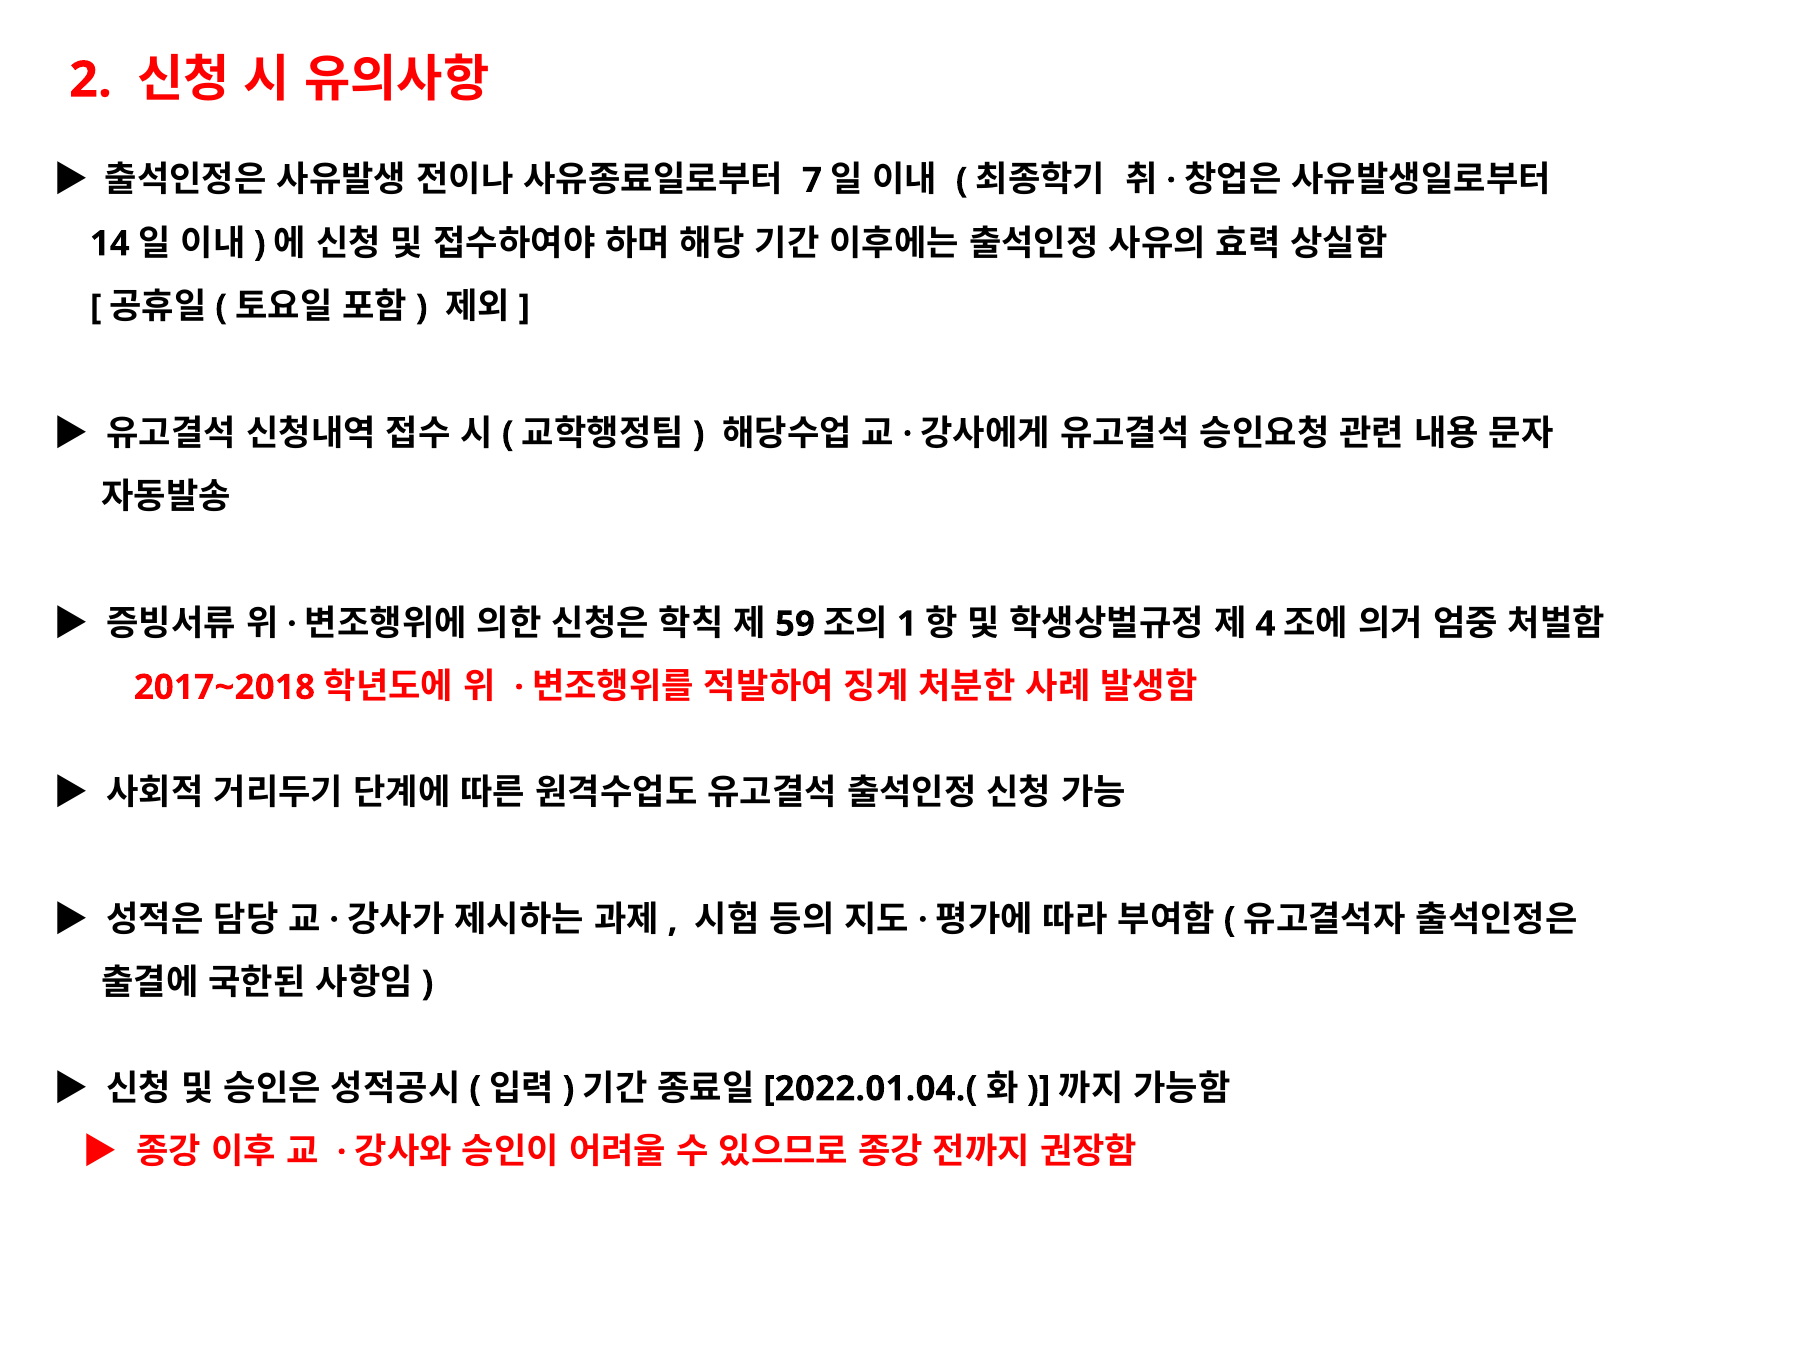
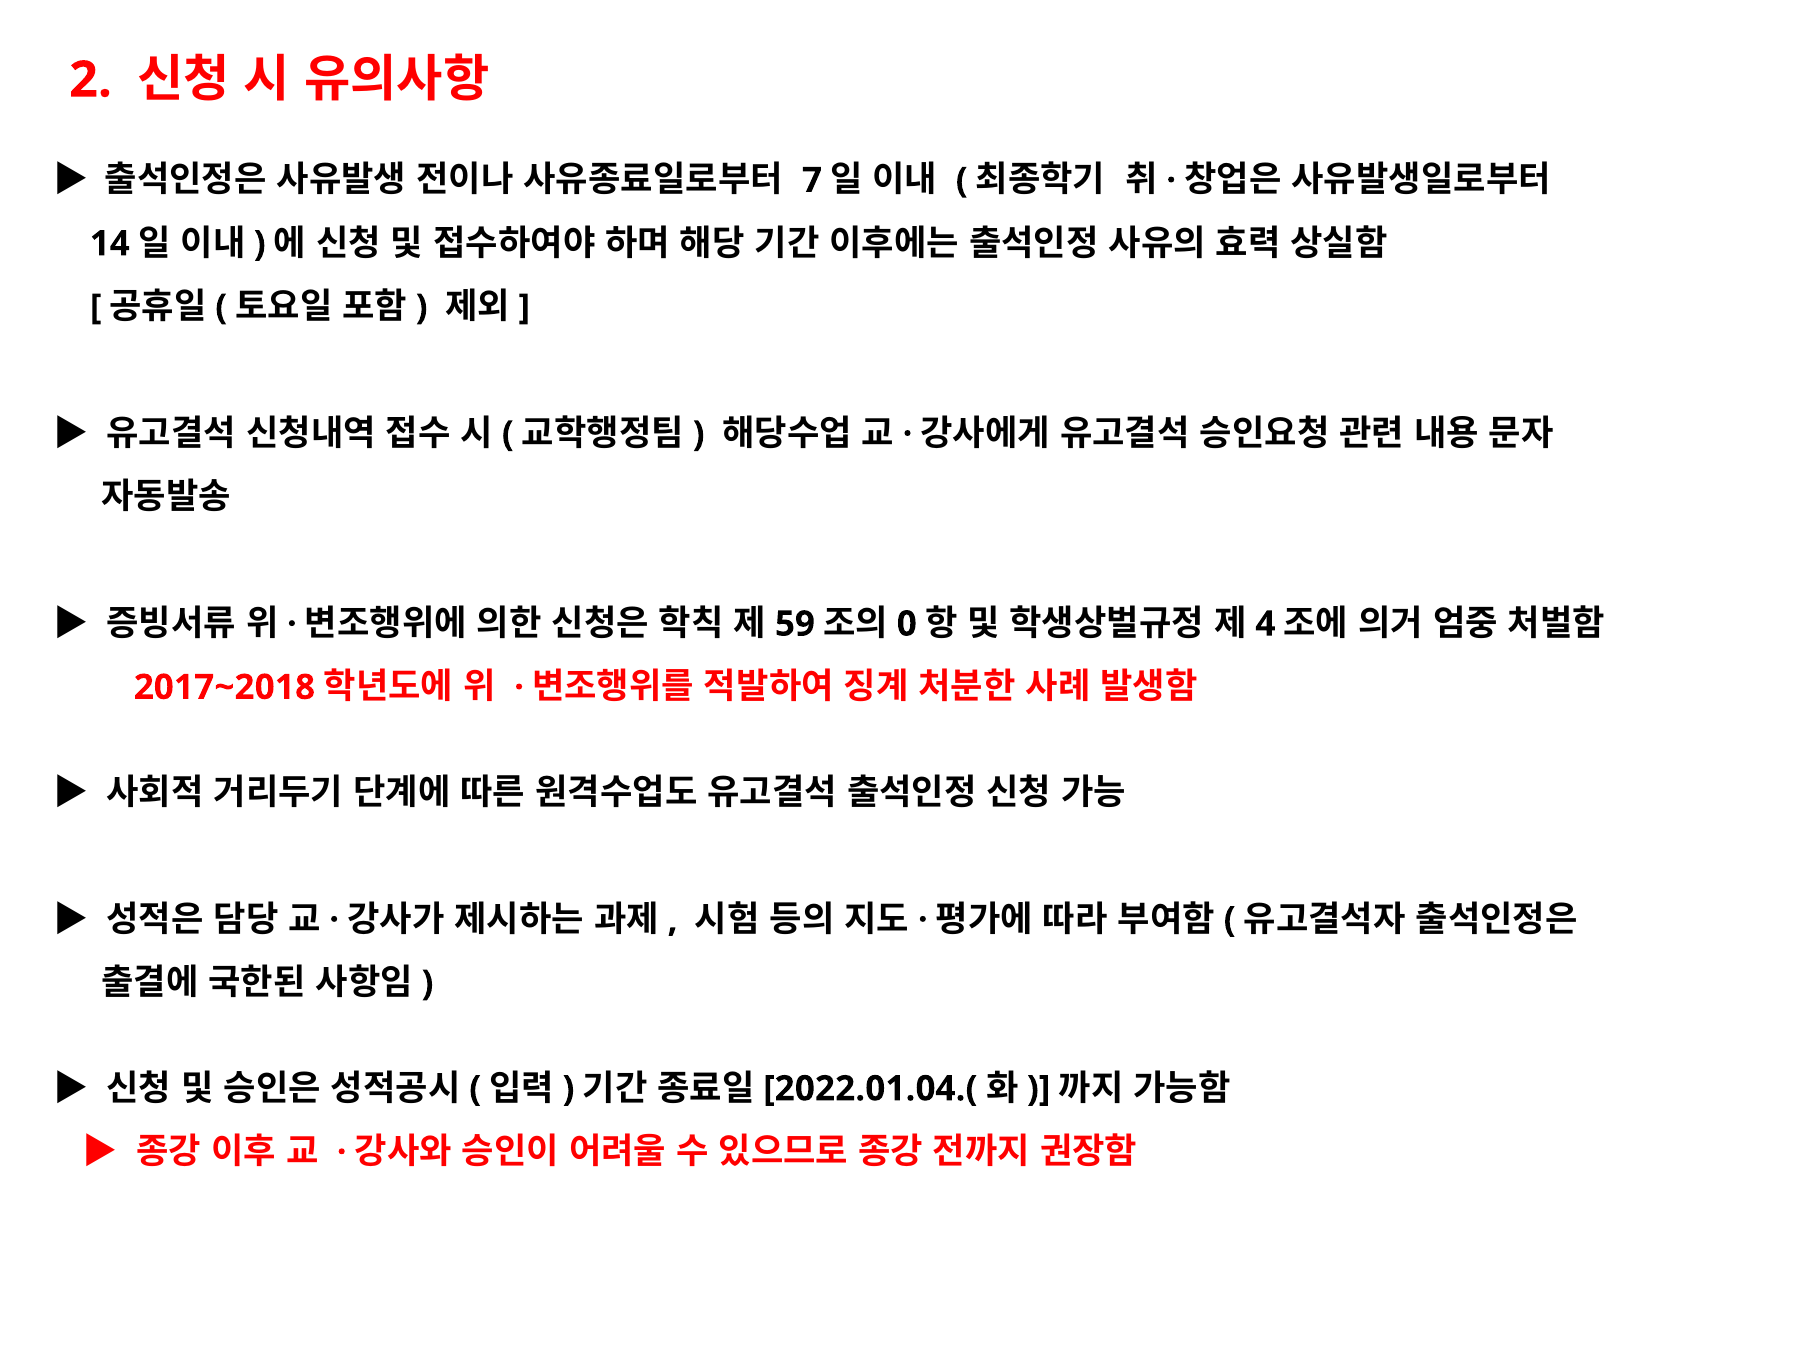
1: 1 -> 0
